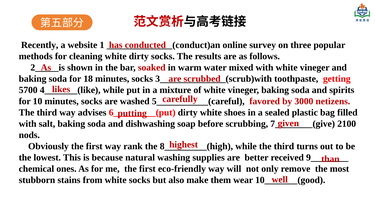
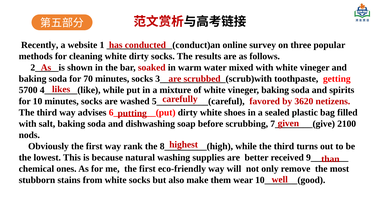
18: 18 -> 70
3000: 3000 -> 3620
